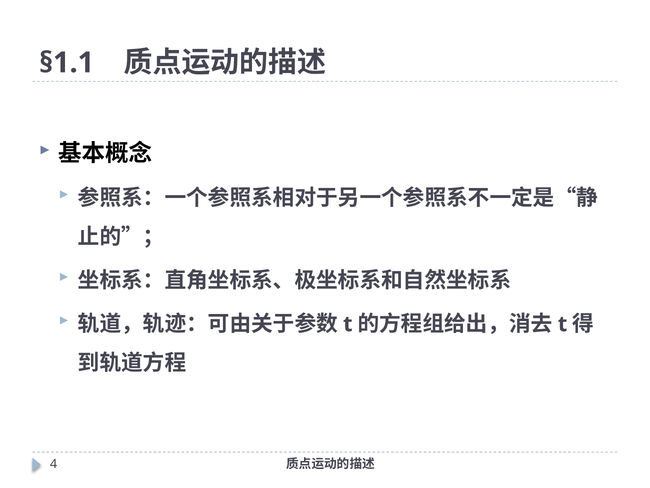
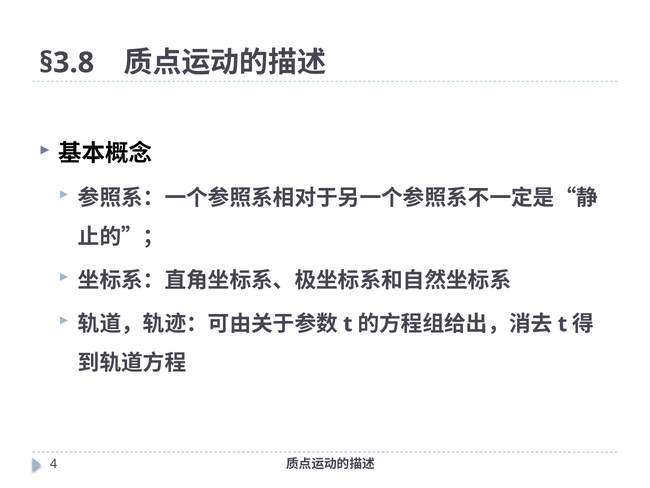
§1.1: §1.1 -> §3.8
